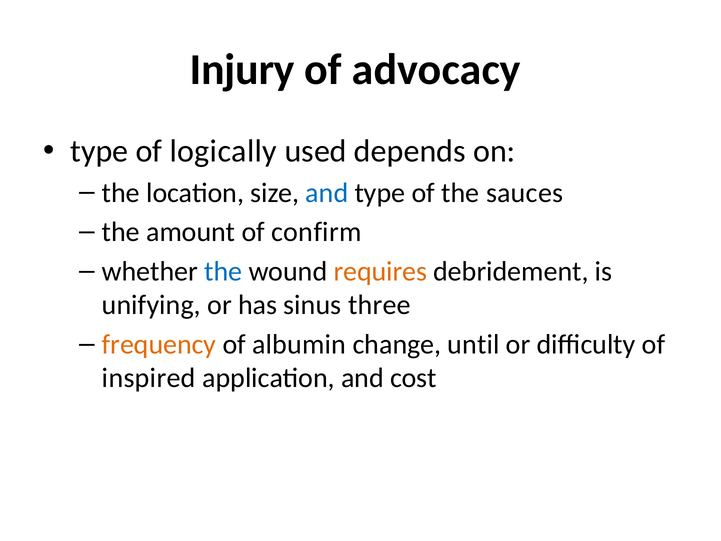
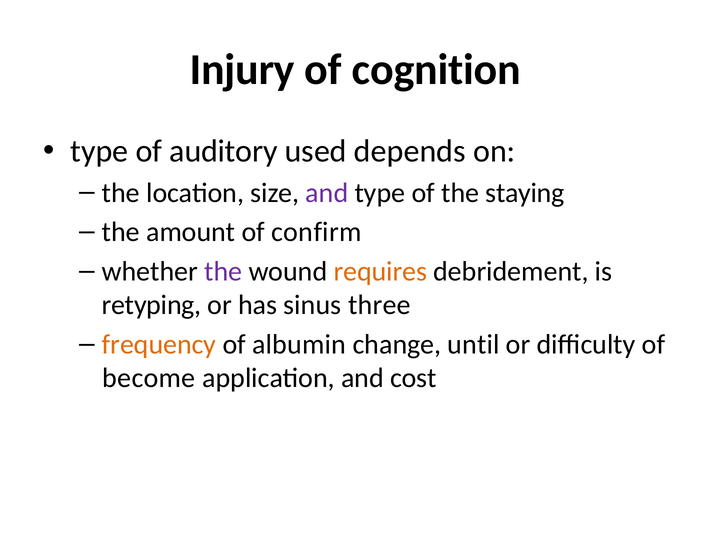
advocacy: advocacy -> cognition
logically: logically -> auditory
and at (327, 193) colour: blue -> purple
sauces: sauces -> staying
the at (223, 271) colour: blue -> purple
unifying: unifying -> retyping
inspired: inspired -> become
